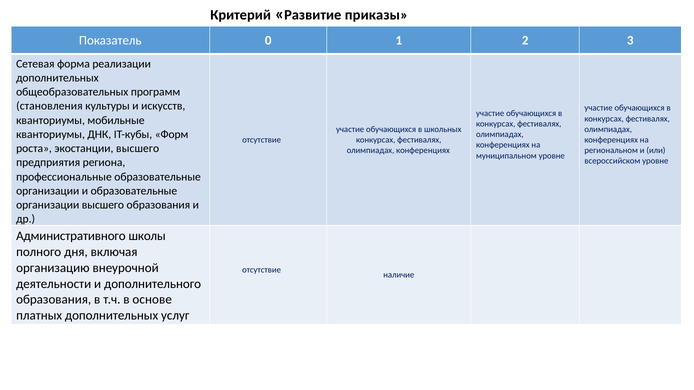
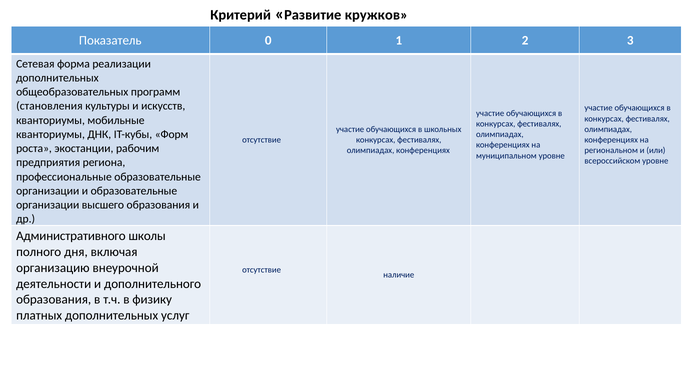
приказы: приказы -> кружков
экостанции высшего: высшего -> рабочим
основе: основе -> физику
